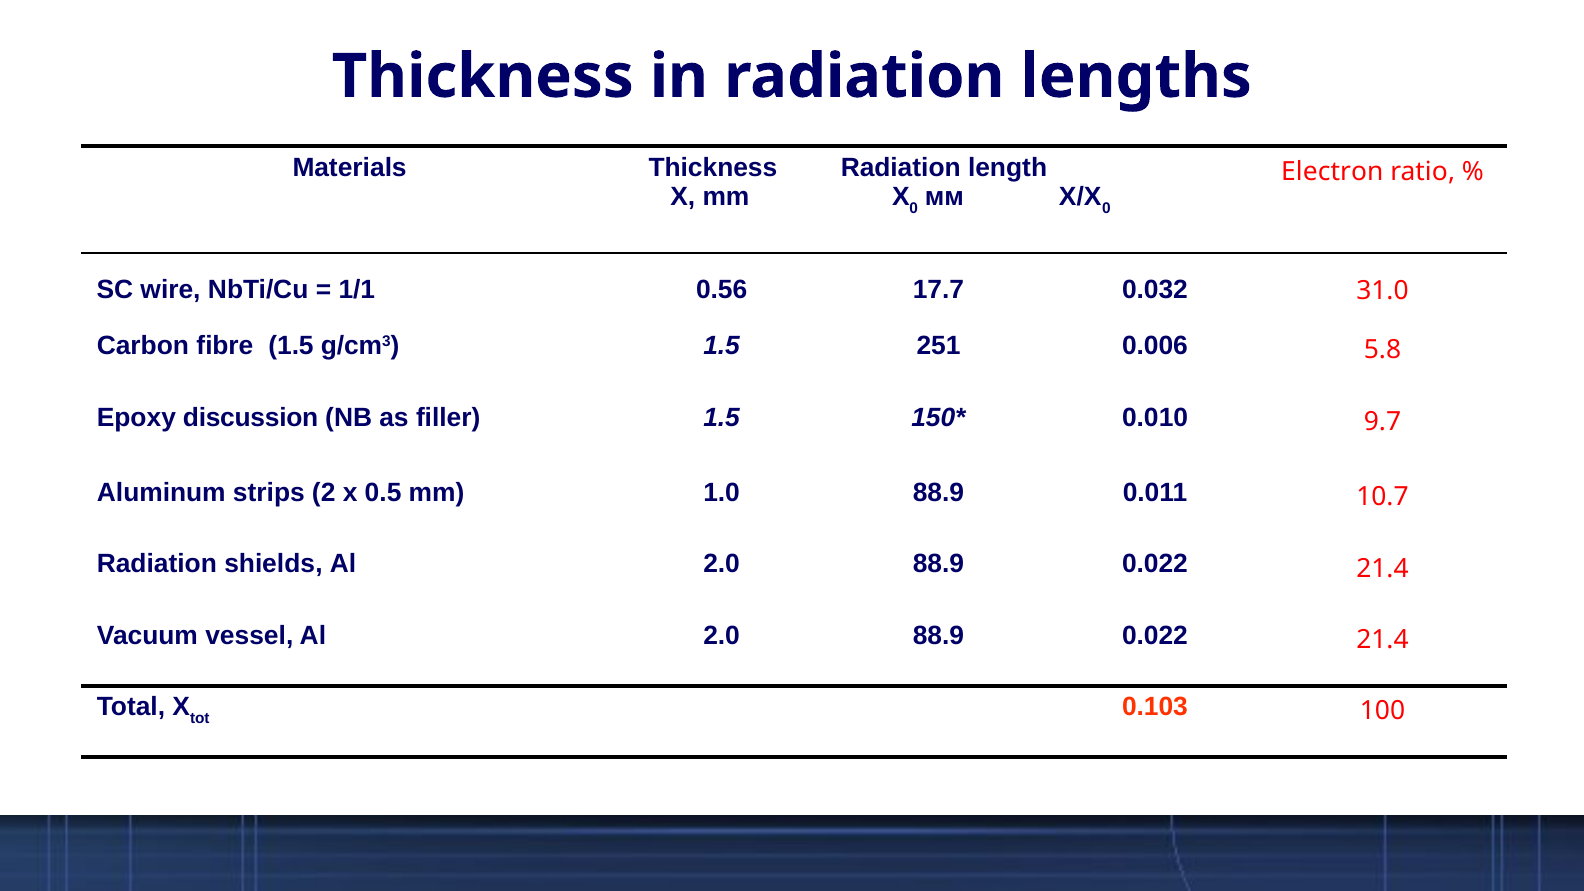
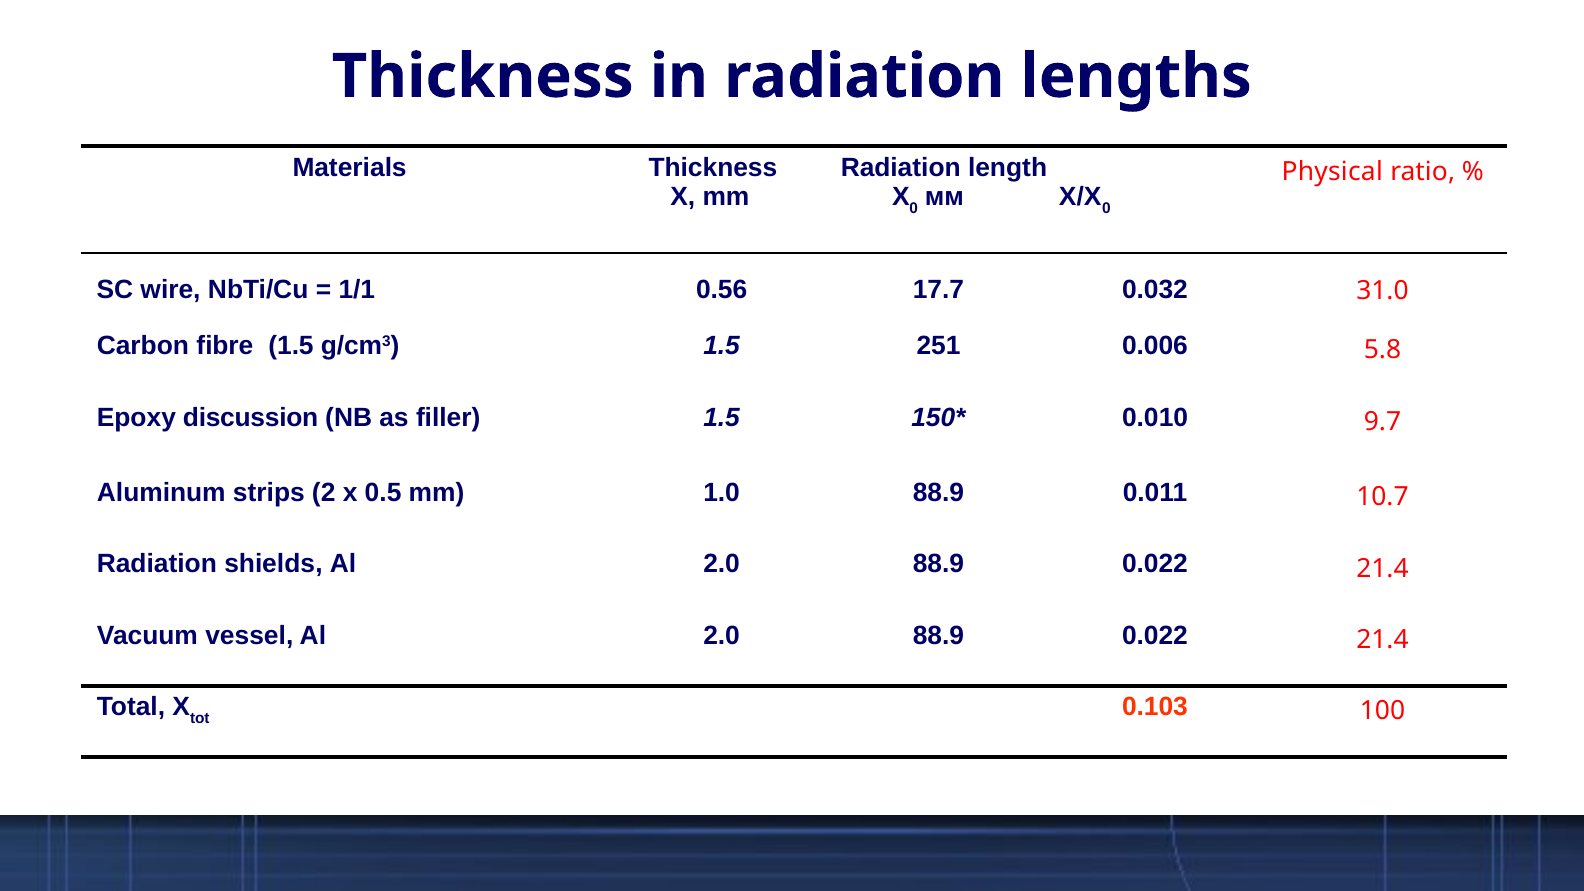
Electron: Electron -> Physical
